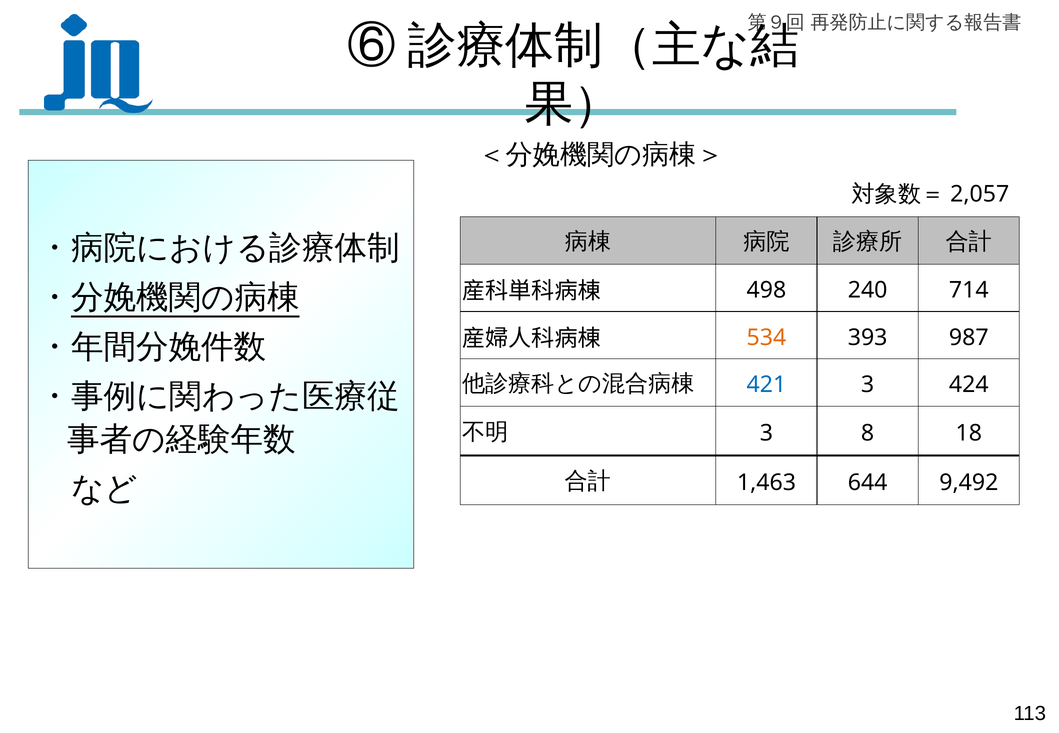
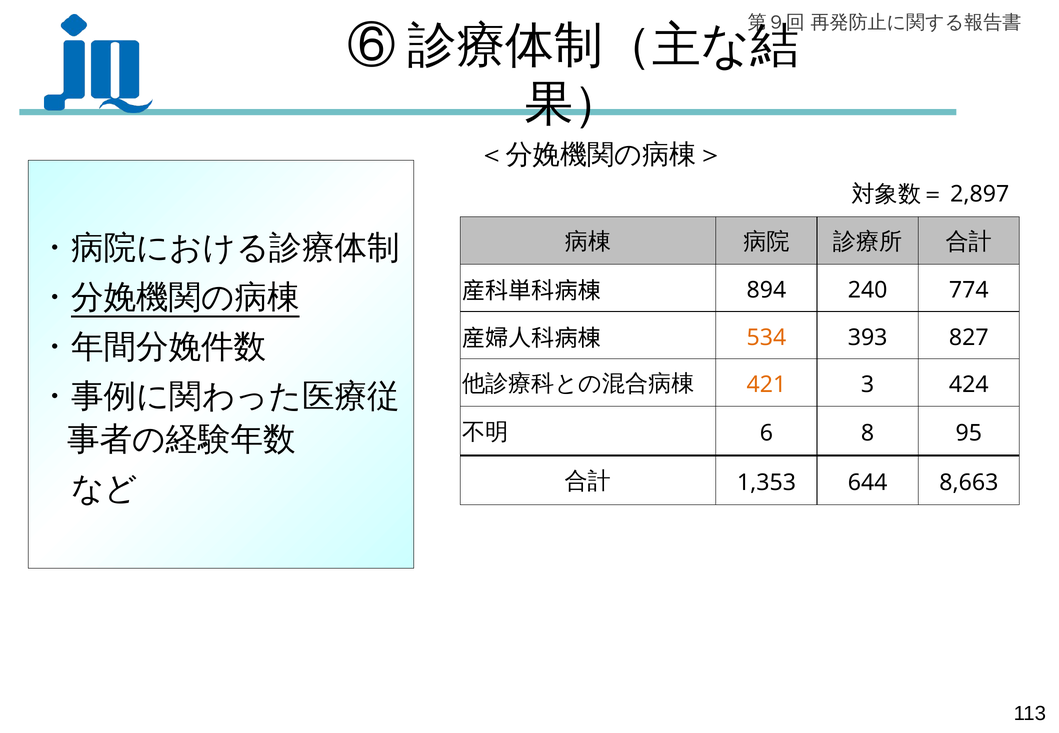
2,057: 2,057 -> 2,897
498: 498 -> 894
714: 714 -> 774
987: 987 -> 827
421 colour: blue -> orange
3 at (766, 433): 3 -> 6
18: 18 -> 95
1,463: 1,463 -> 1,353
9,492: 9,492 -> 8,663
